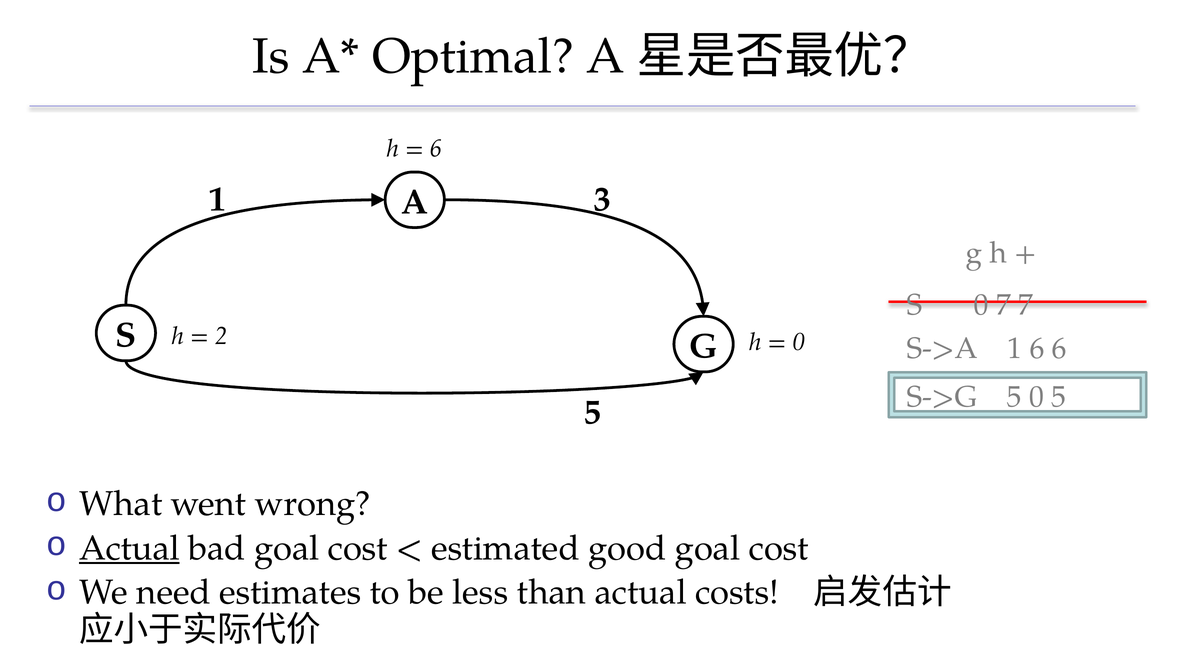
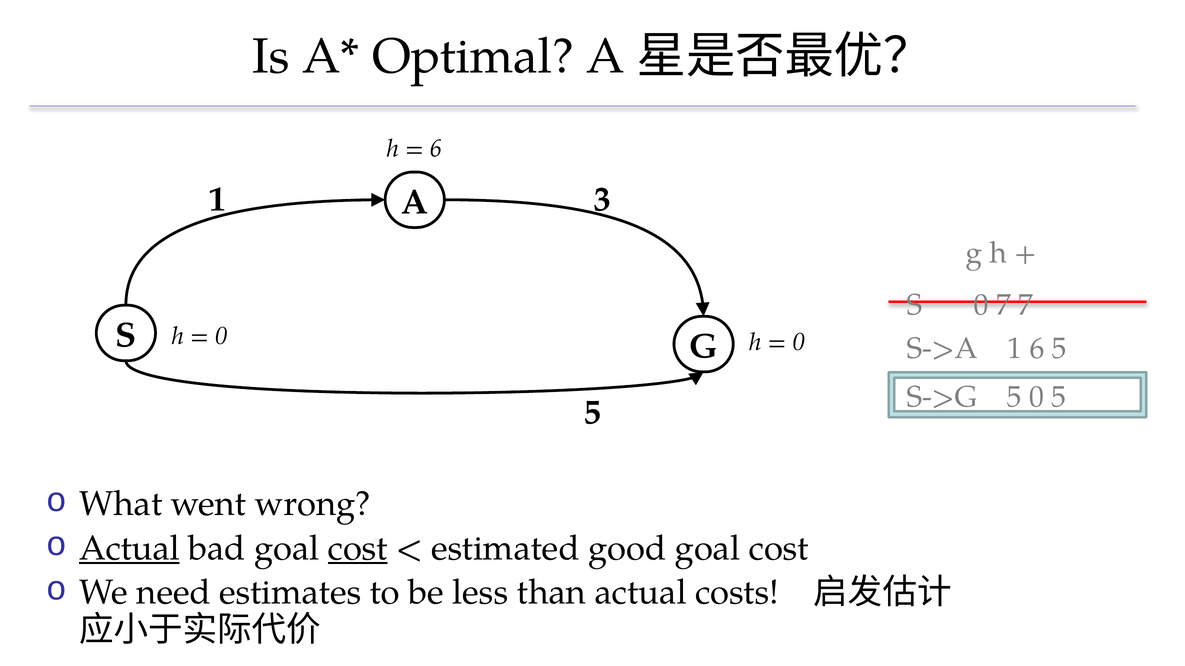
2 at (221, 336): 2 -> 0
6 6: 6 -> 5
cost at (358, 549) underline: none -> present
